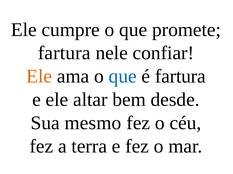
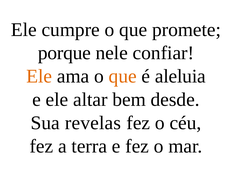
fartura at (64, 53): fartura -> porque
que at (123, 77) colour: blue -> orange
é fartura: fartura -> aleluia
mesmo: mesmo -> revelas
